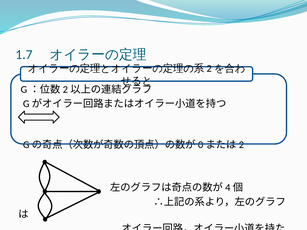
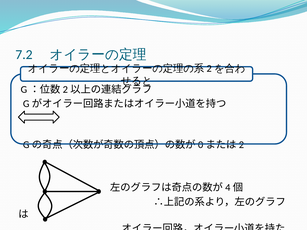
1.7: 1.7 -> 7.2
